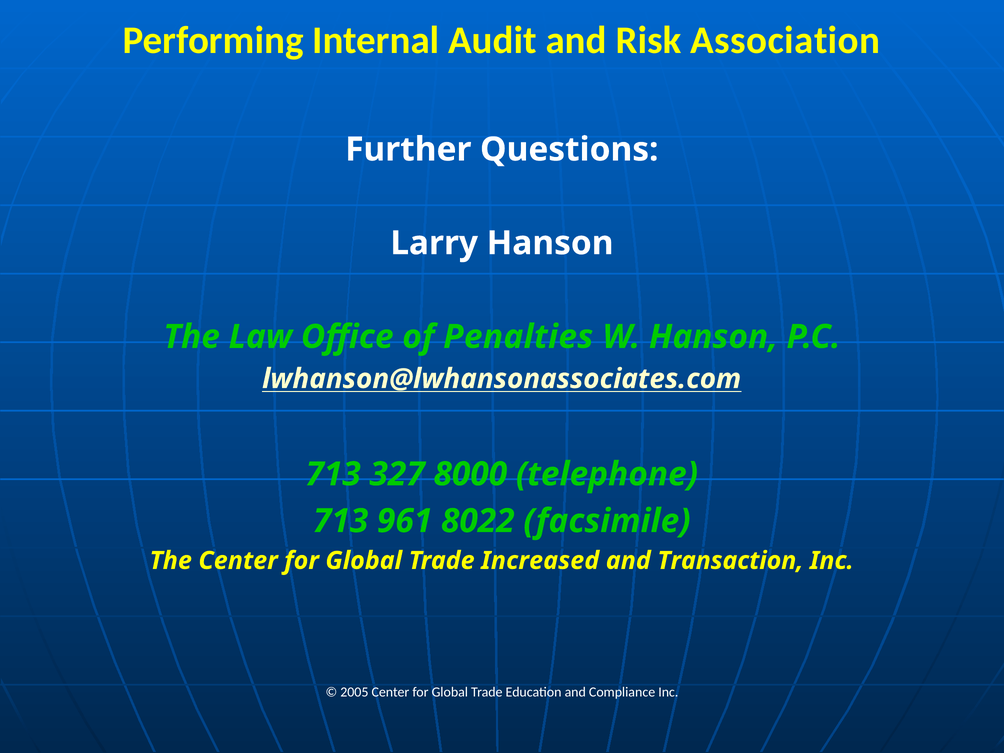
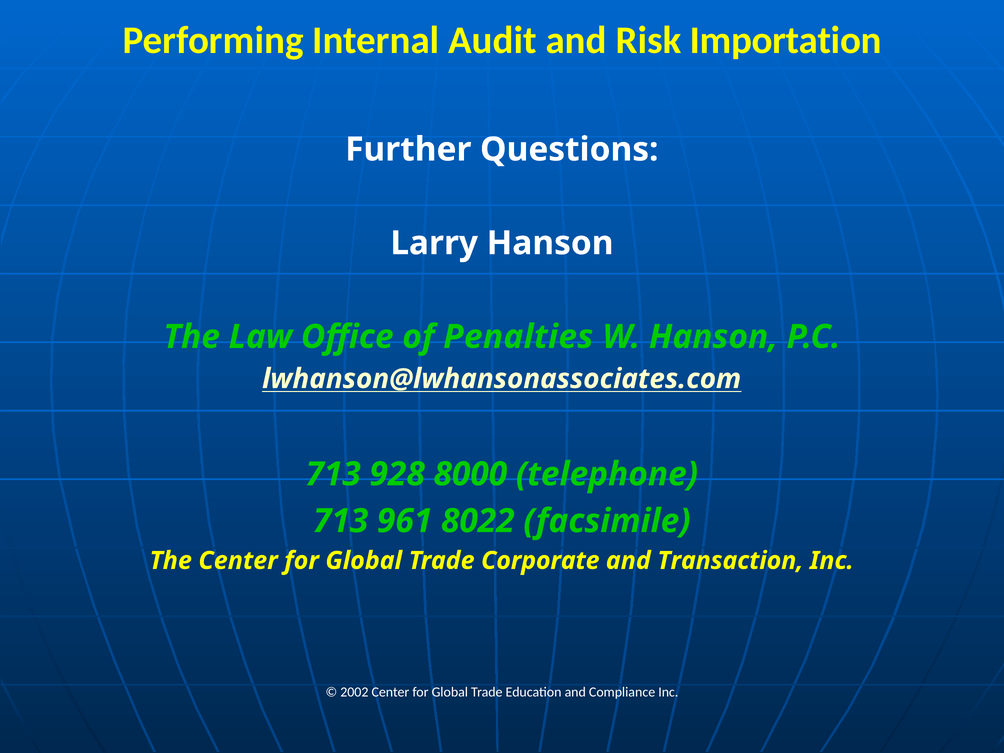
Association: Association -> Importation
327: 327 -> 928
Increased: Increased -> Corporate
2005: 2005 -> 2002
